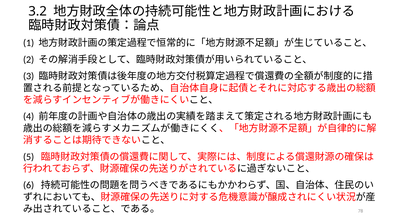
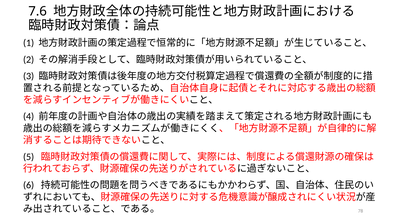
3.2: 3.2 -> 7.6
